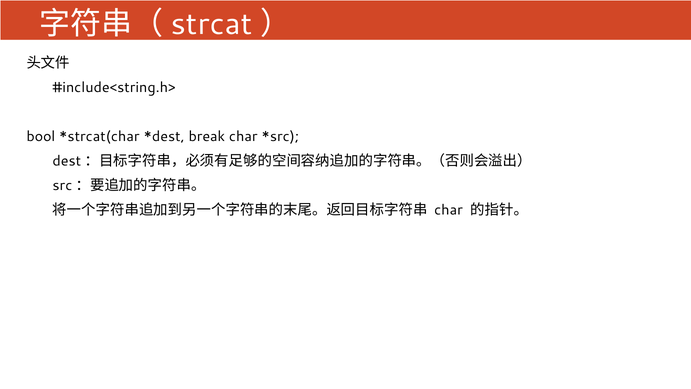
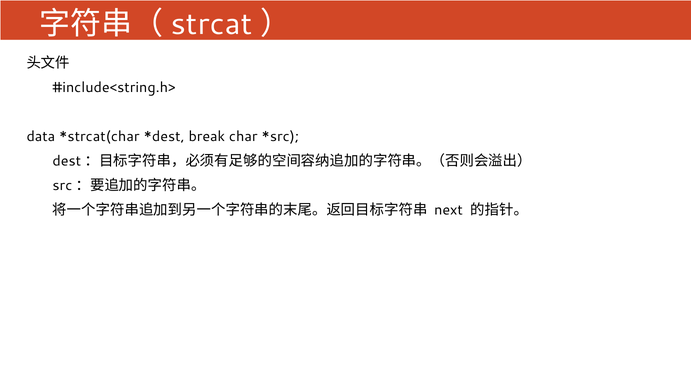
bool: bool -> data
char at (448, 210): char -> next
